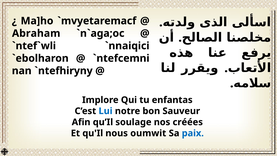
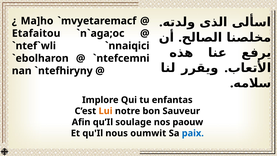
Abraham: Abraham -> Etafaitou
Lui colour: blue -> orange
créées: créées -> paouw
